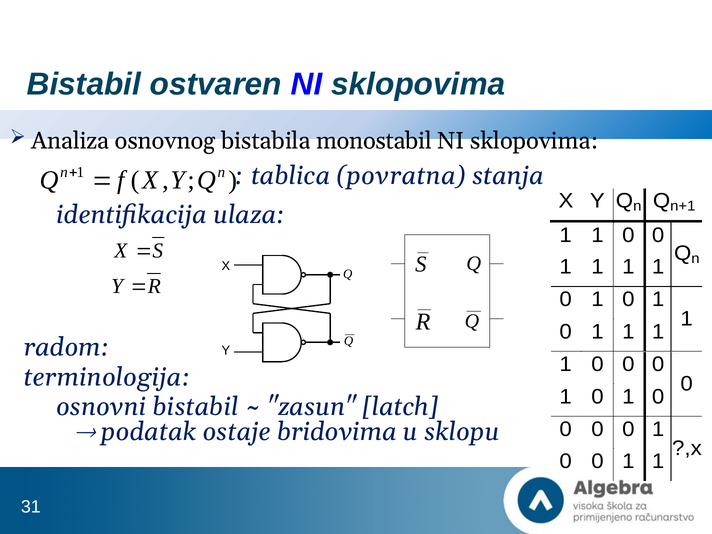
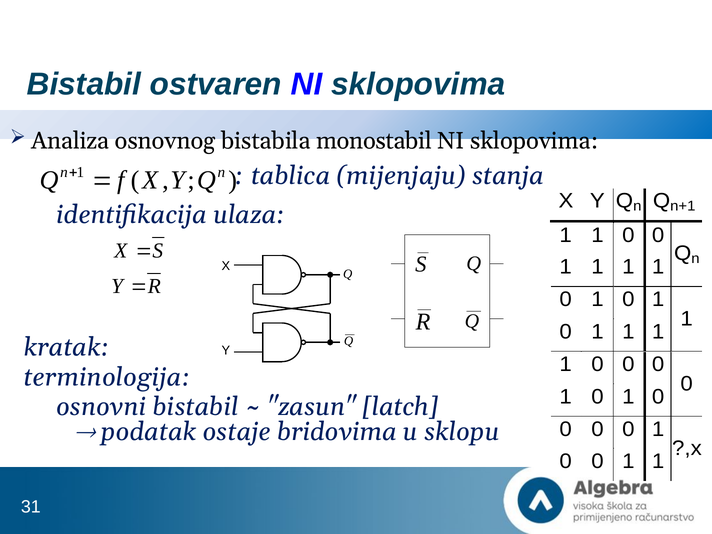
povratna: povratna -> mijenjaju
radom: radom -> kratak
